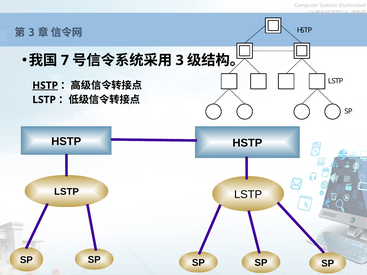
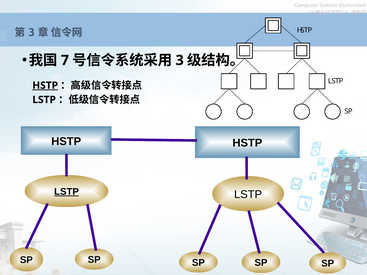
LSTP at (67, 192) underline: none -> present
